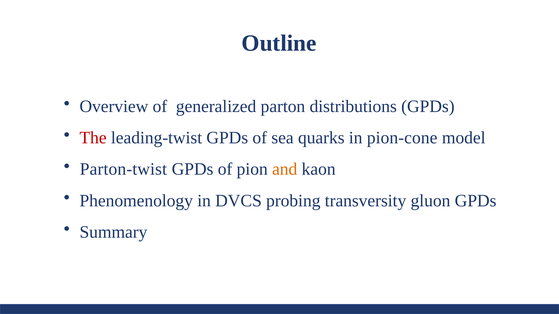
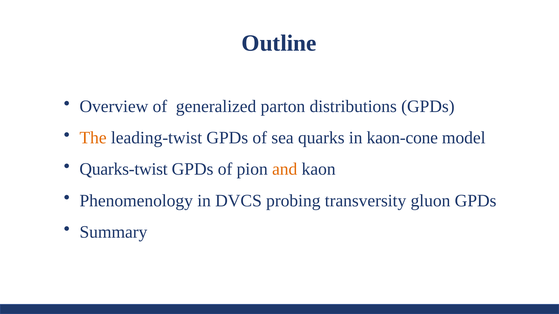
The colour: red -> orange
pion-cone: pion-cone -> kaon-cone
Parton-twist: Parton-twist -> Quarks-twist
